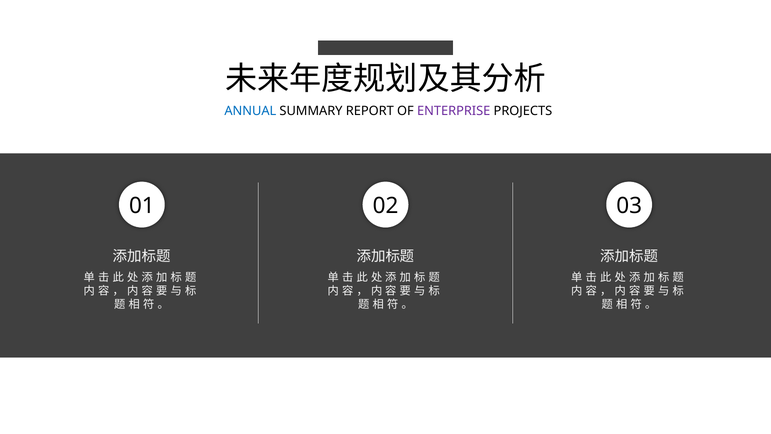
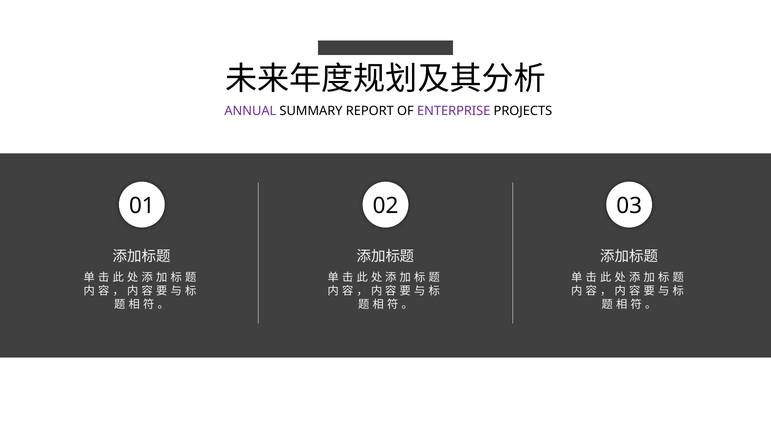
ANNUAL colour: blue -> purple
